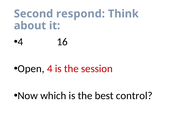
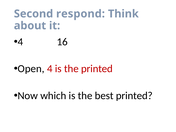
the session: session -> printed
best control: control -> printed
